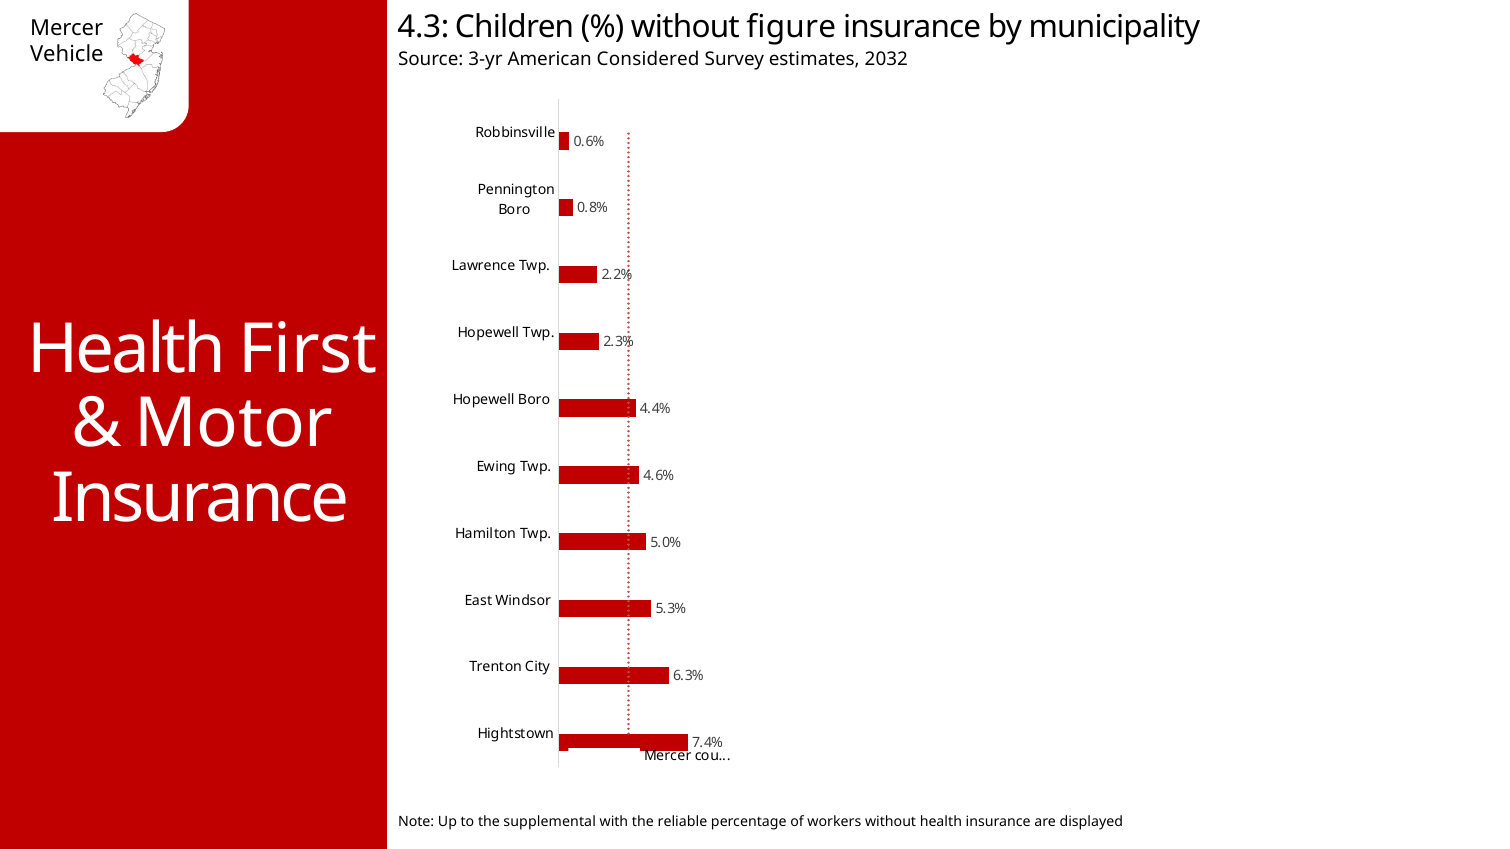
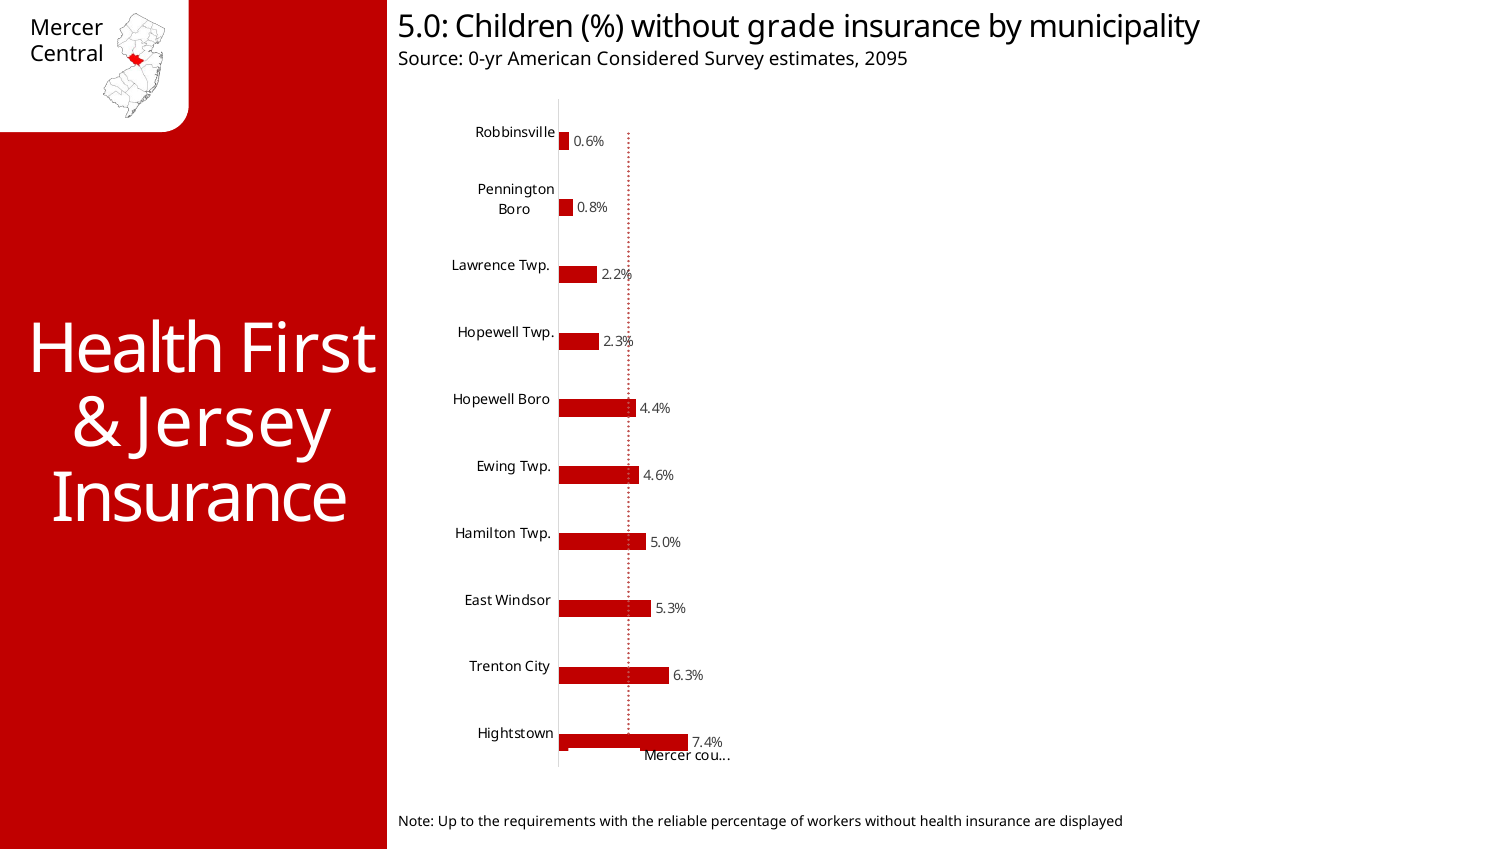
4.3: 4.3 -> 5.0
figure: figure -> grade
Vehicle: Vehicle -> Central
3-yr: 3-yr -> 0-yr
2032: 2032 -> 2095
Motor: Motor -> Jersey
supplemental: supplemental -> requirements
